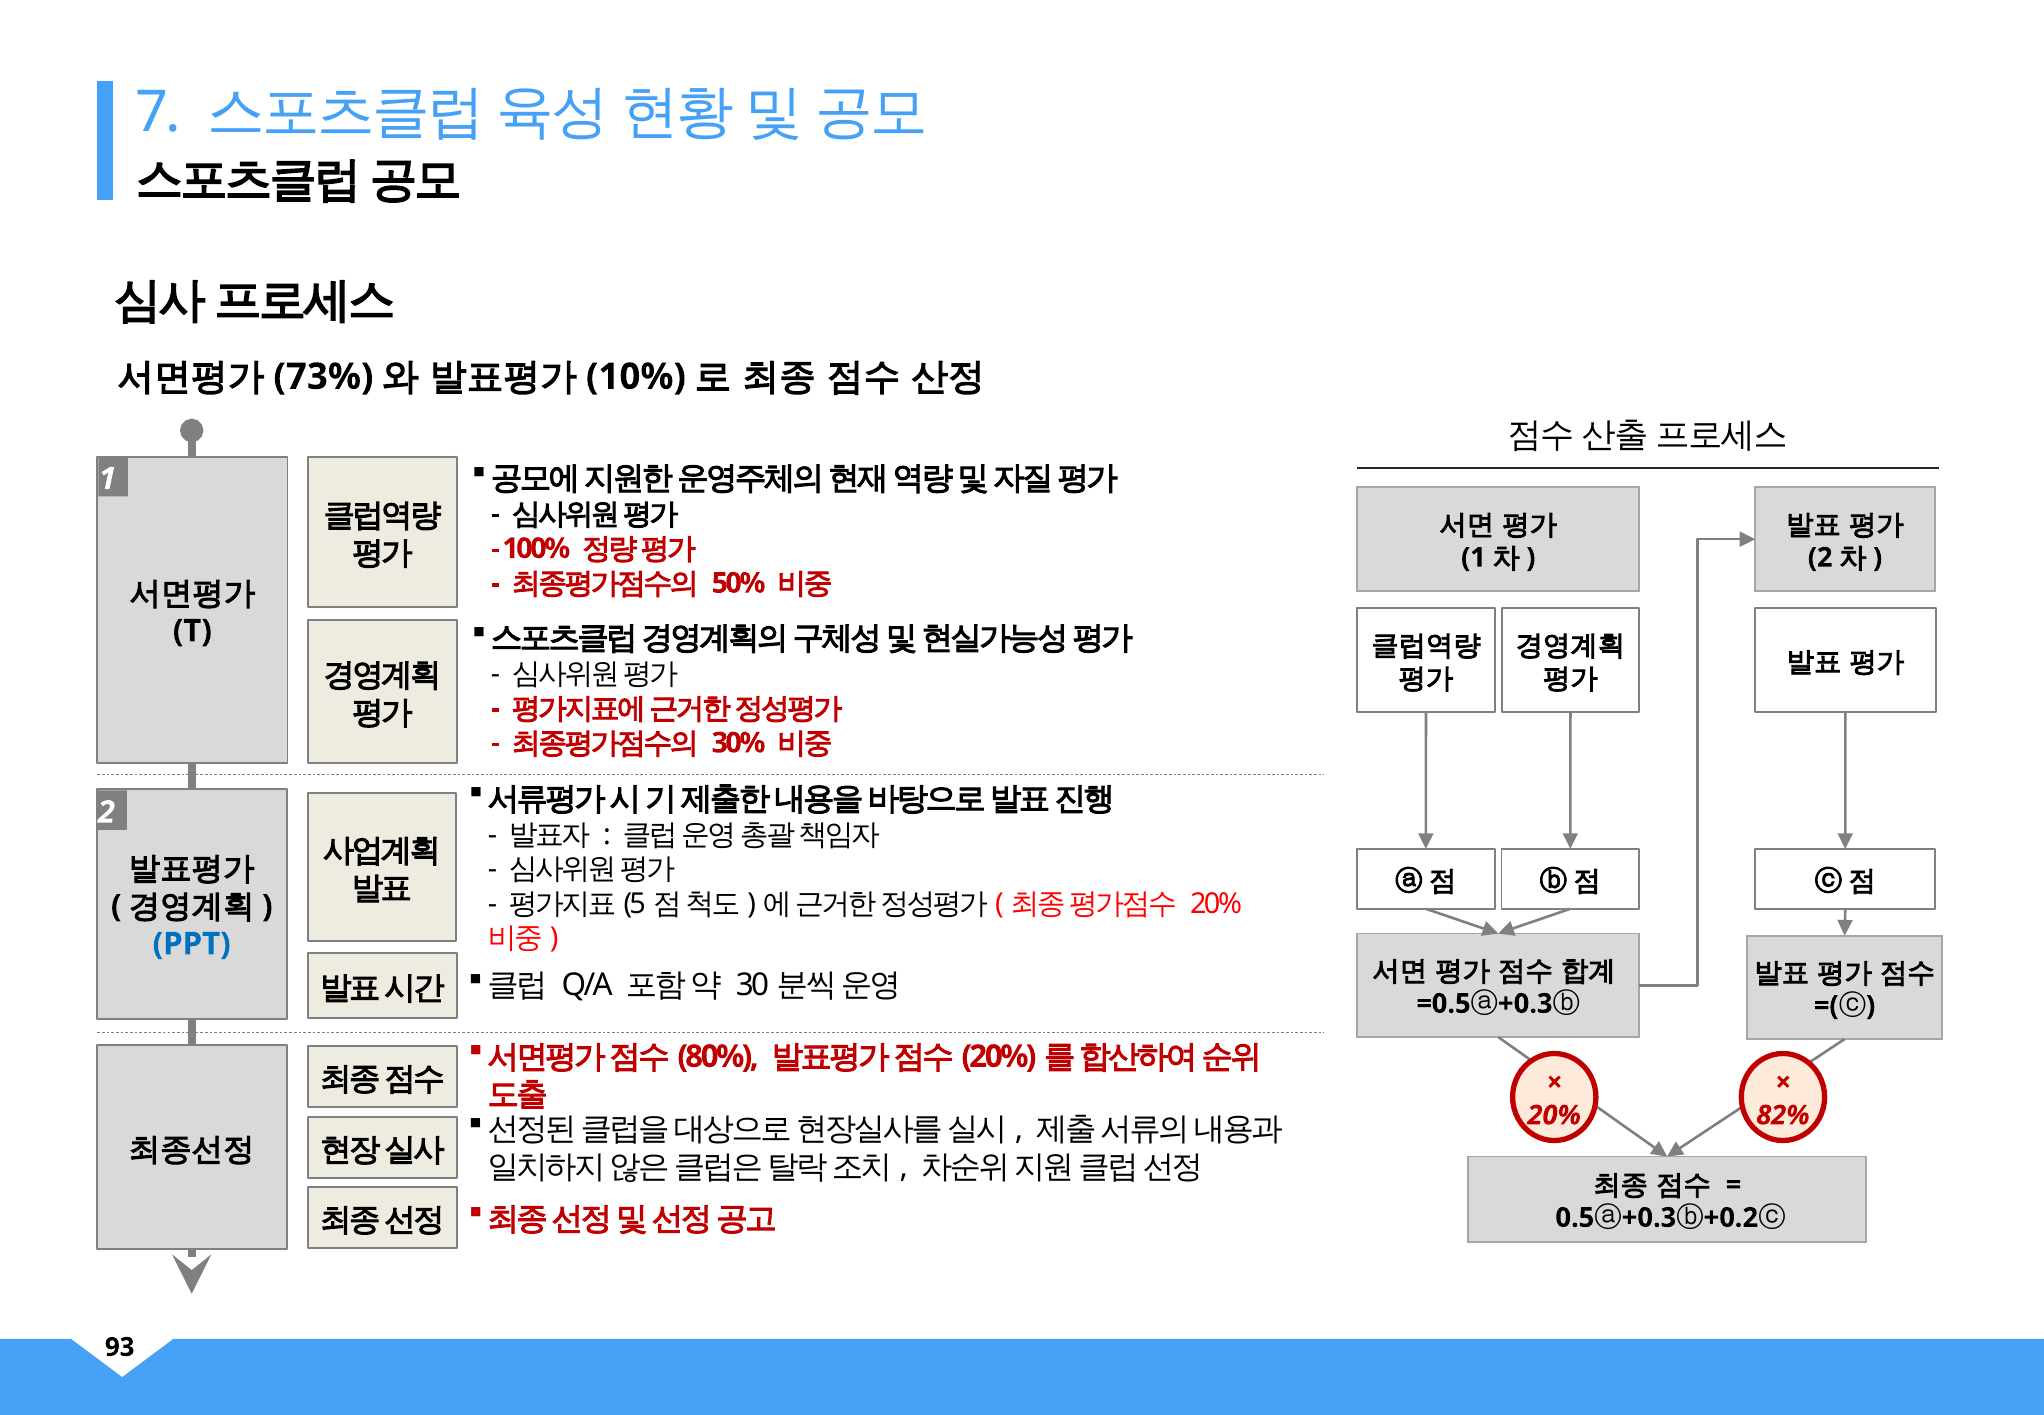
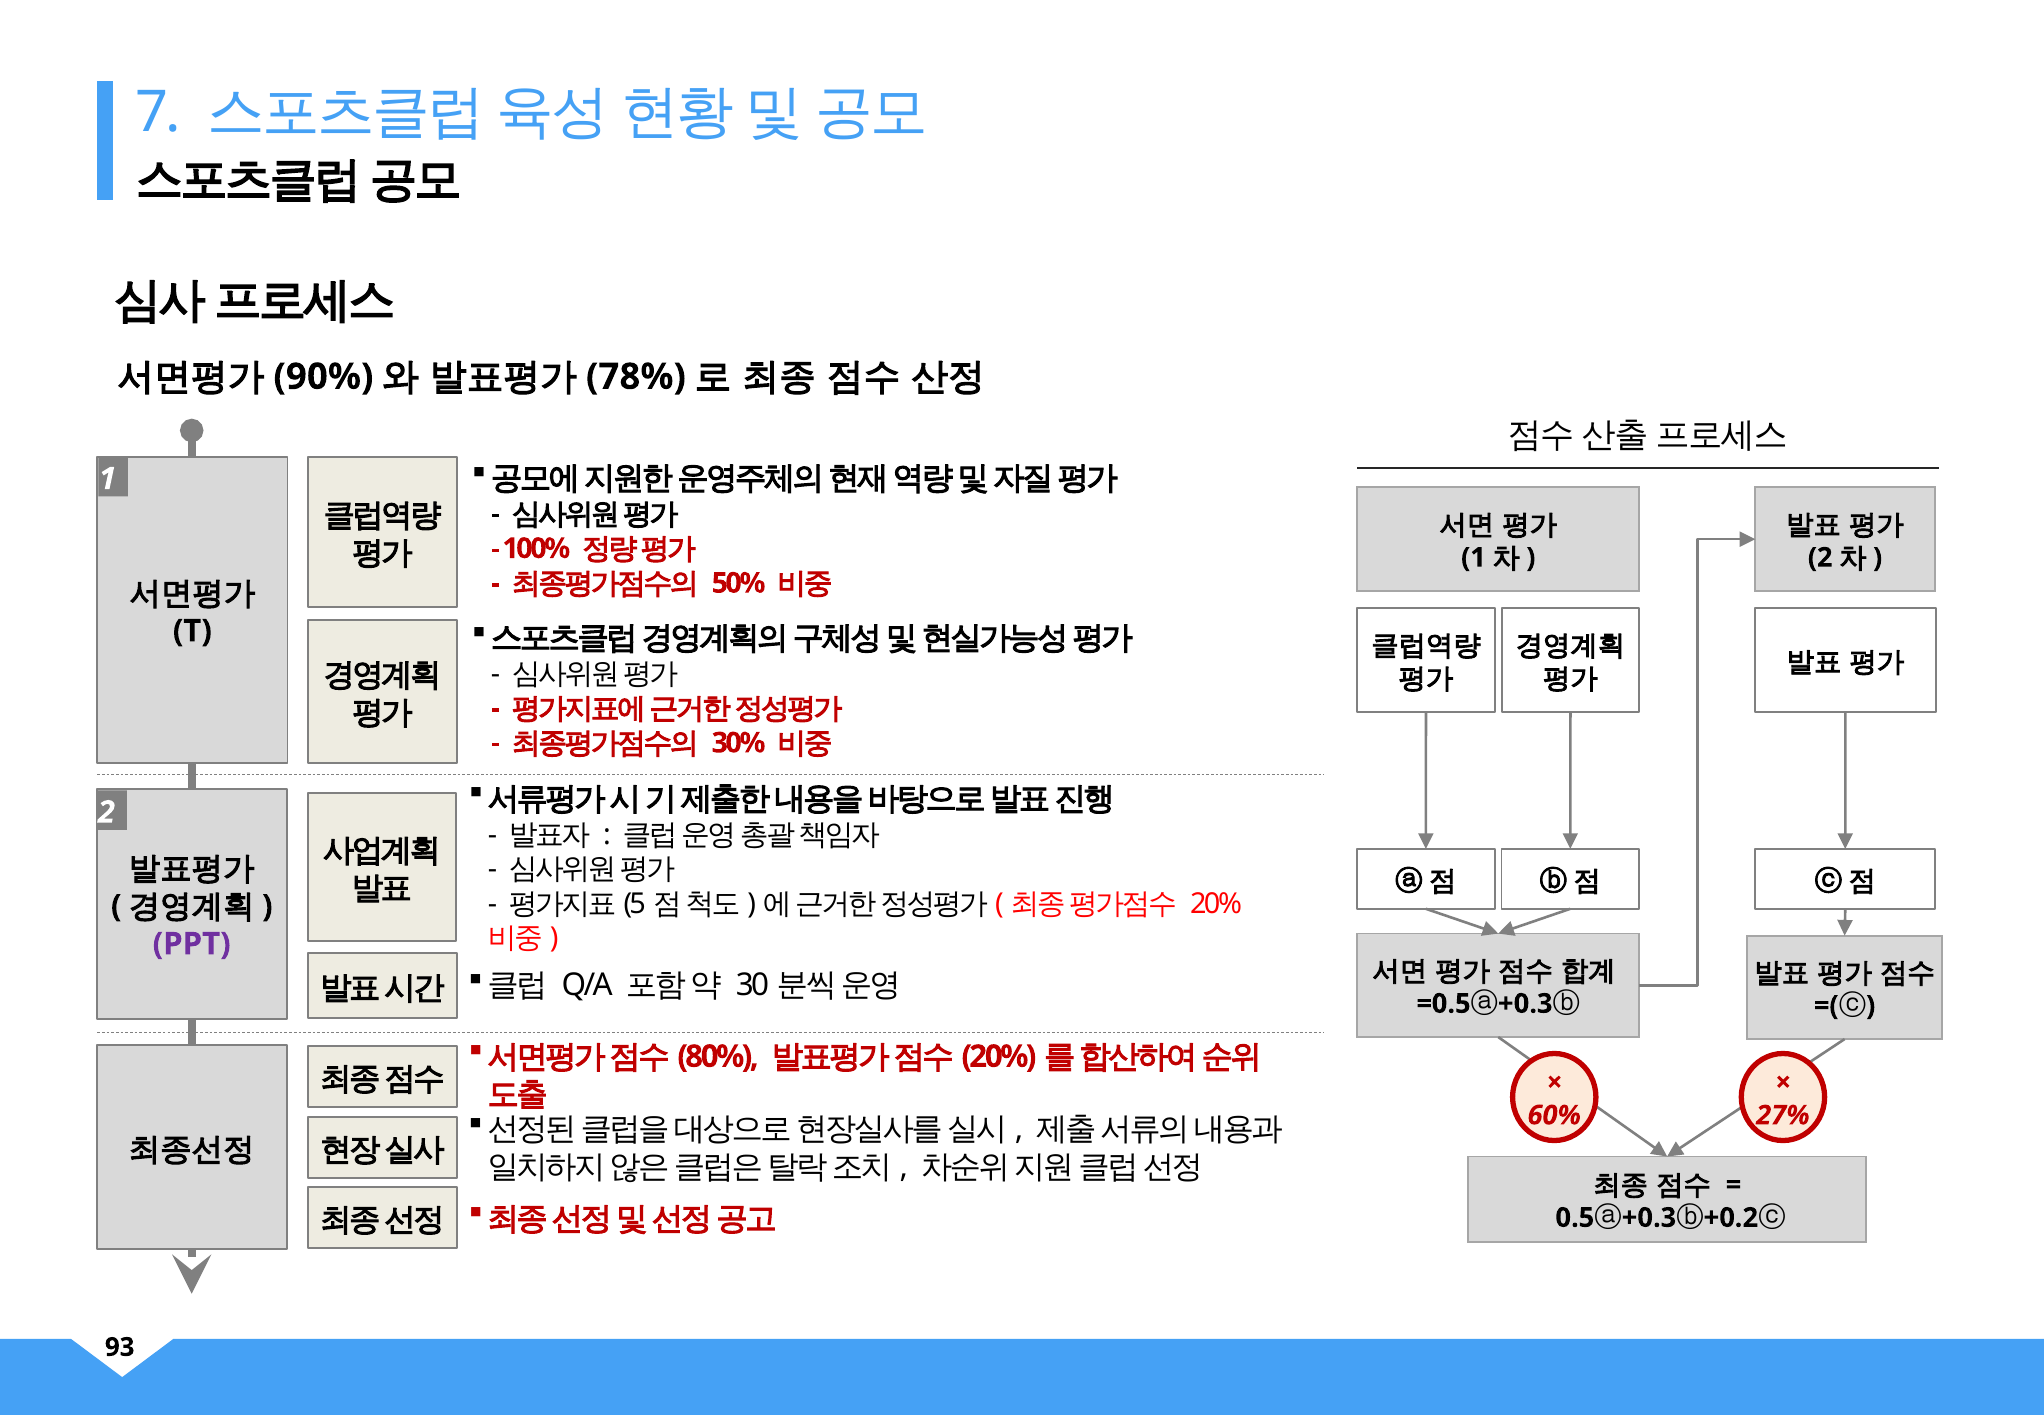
73%: 73% -> 90%
10%: 10% -> 78%
PPT colour: blue -> purple
20% at (1554, 1115): 20% -> 60%
82%: 82% -> 27%
